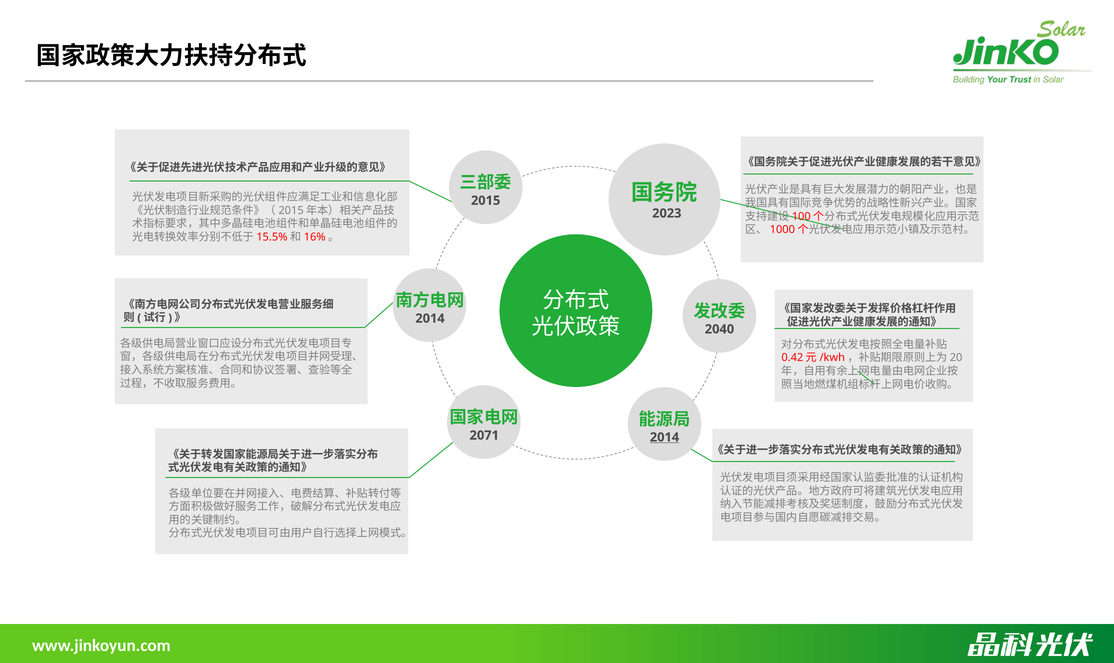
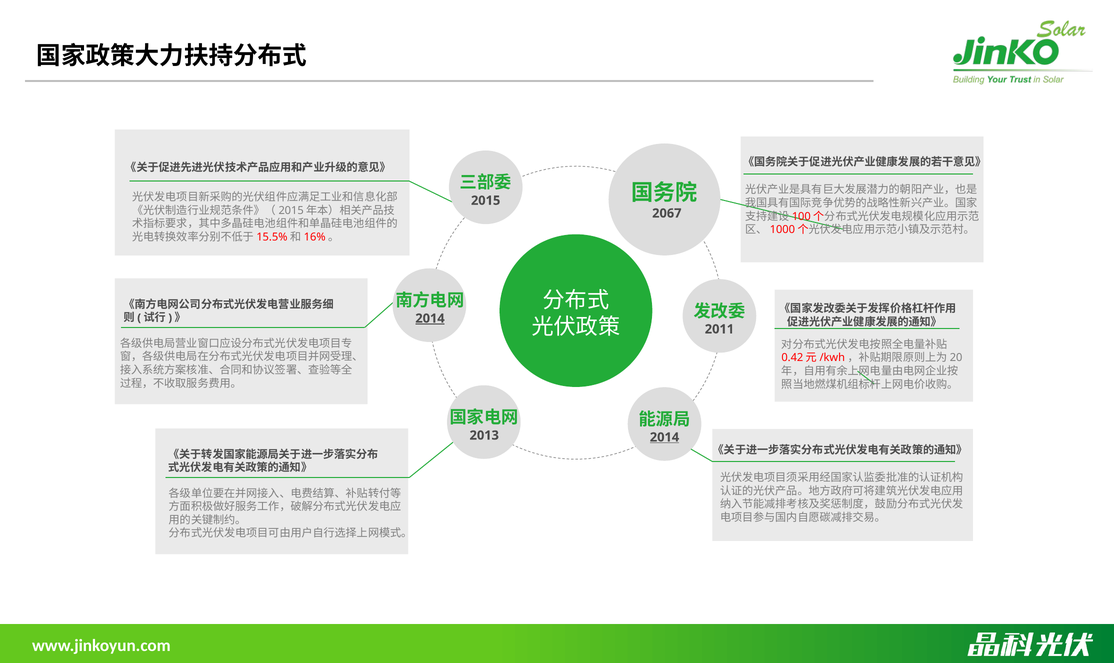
2023: 2023 -> 2067
2014 at (430, 318) underline: none -> present
2040: 2040 -> 2011
2071: 2071 -> 2013
